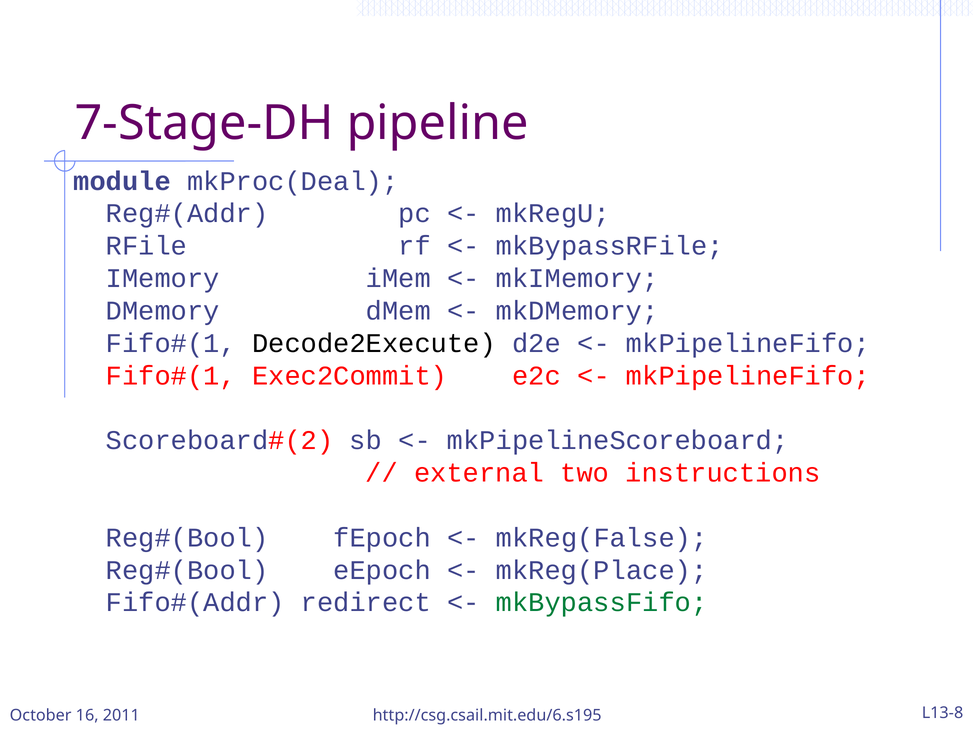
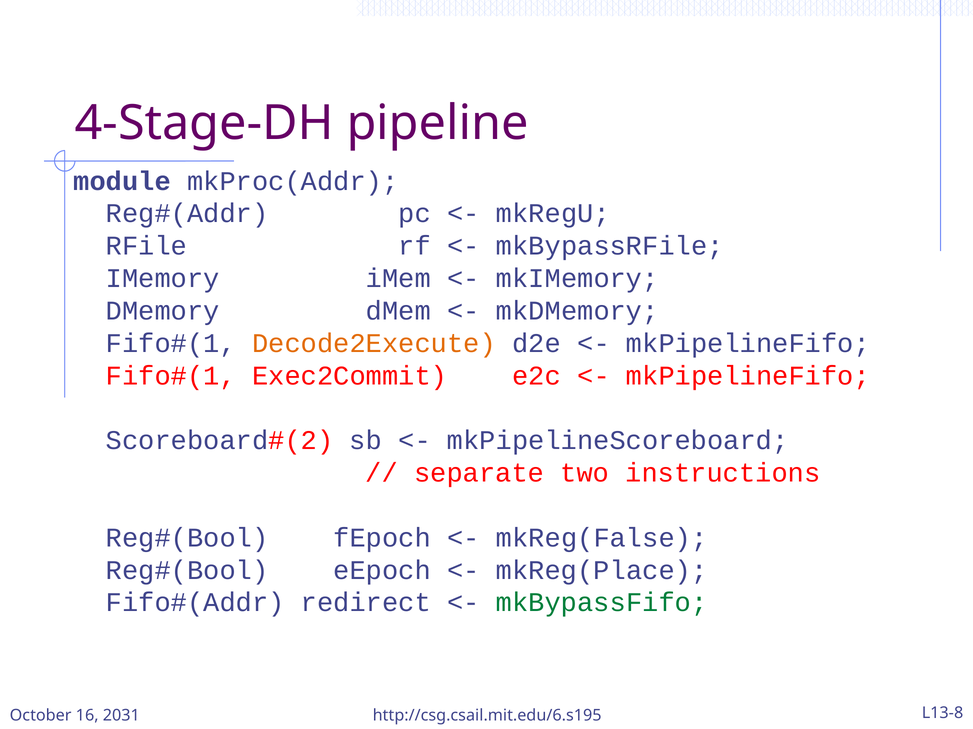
7-Stage-DH: 7-Stage-DH -> 4-Stage-DH
mkProc(Deal: mkProc(Deal -> mkProc(Addr
Decode2Execute colour: black -> orange
external: external -> separate
2011: 2011 -> 2031
